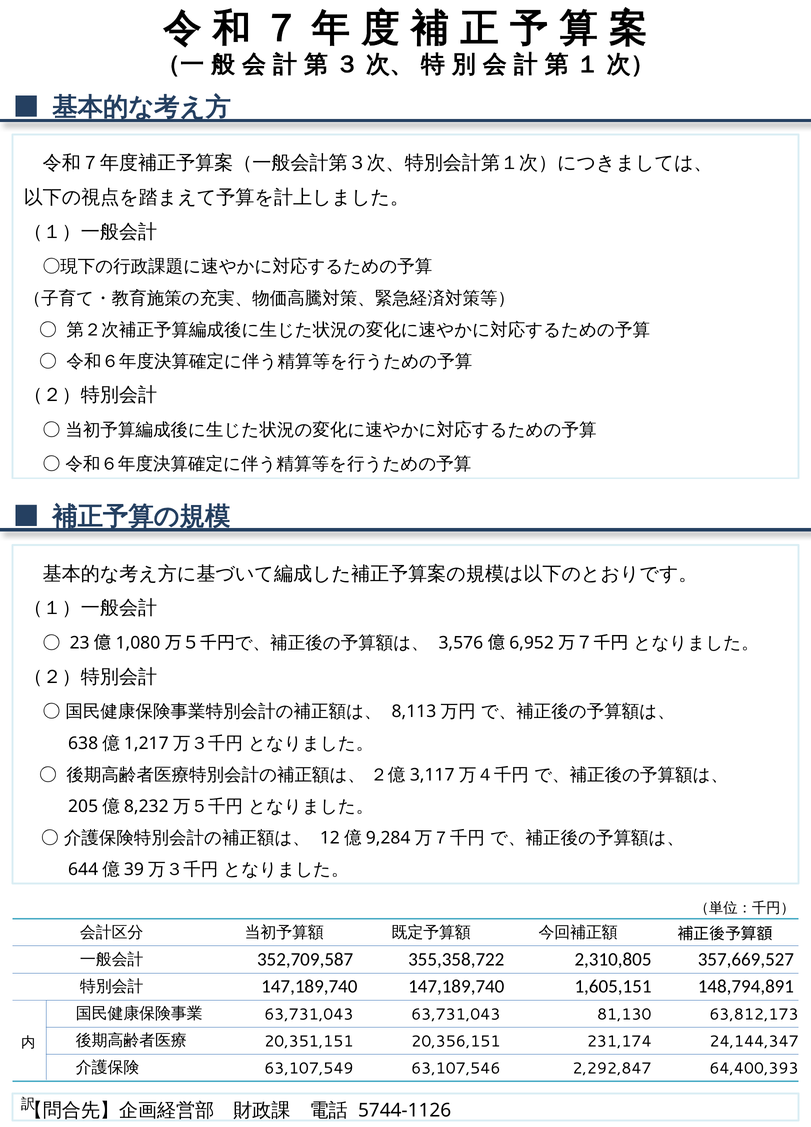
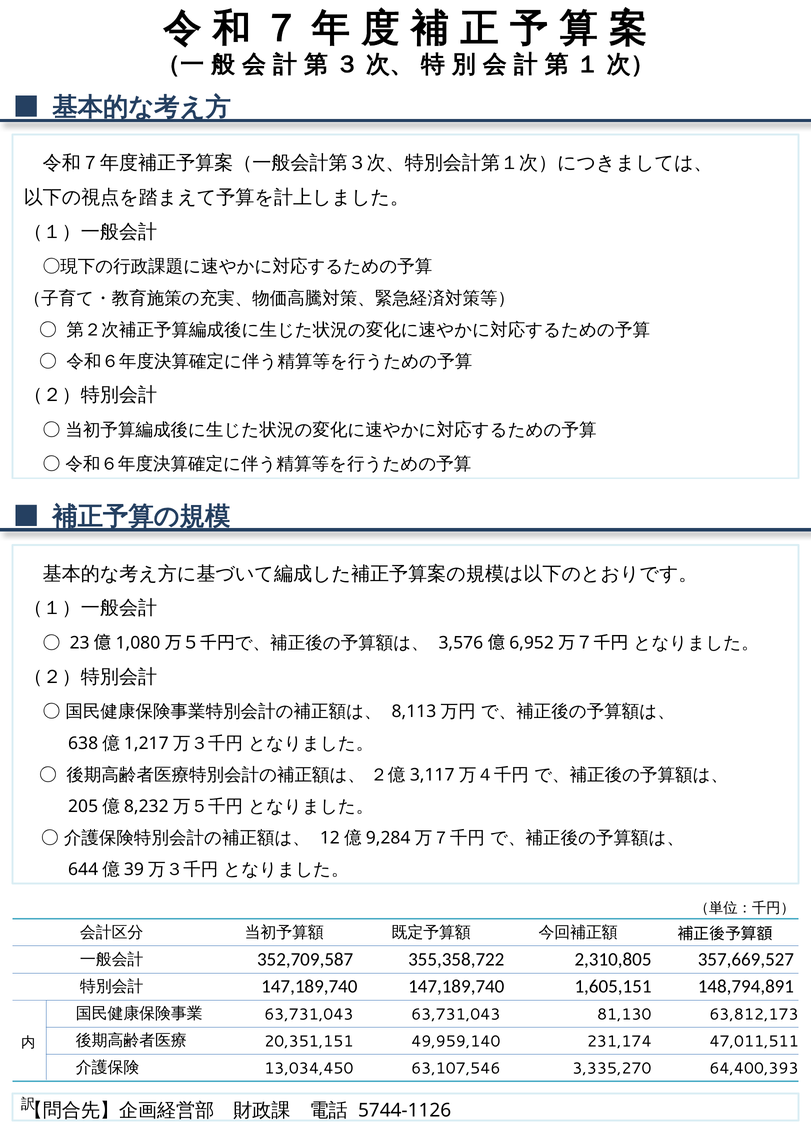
20,356,151: 20,356,151 -> 49,959,140
24,144,347: 24,144,347 -> 47,011,511
63,107,549: 63,107,549 -> 13,034,450
2,292,847: 2,292,847 -> 3,335,270
